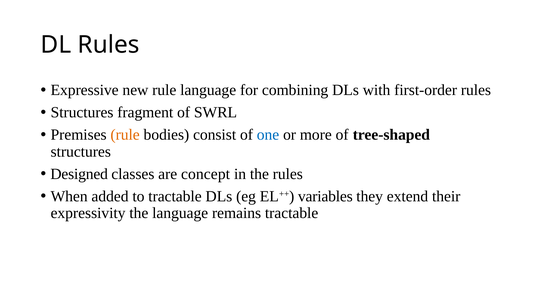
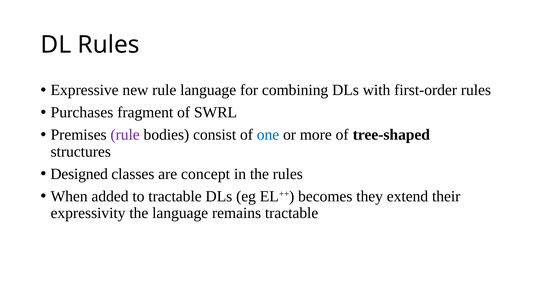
Structures at (82, 112): Structures -> Purchases
rule at (125, 135) colour: orange -> purple
variables: variables -> becomes
